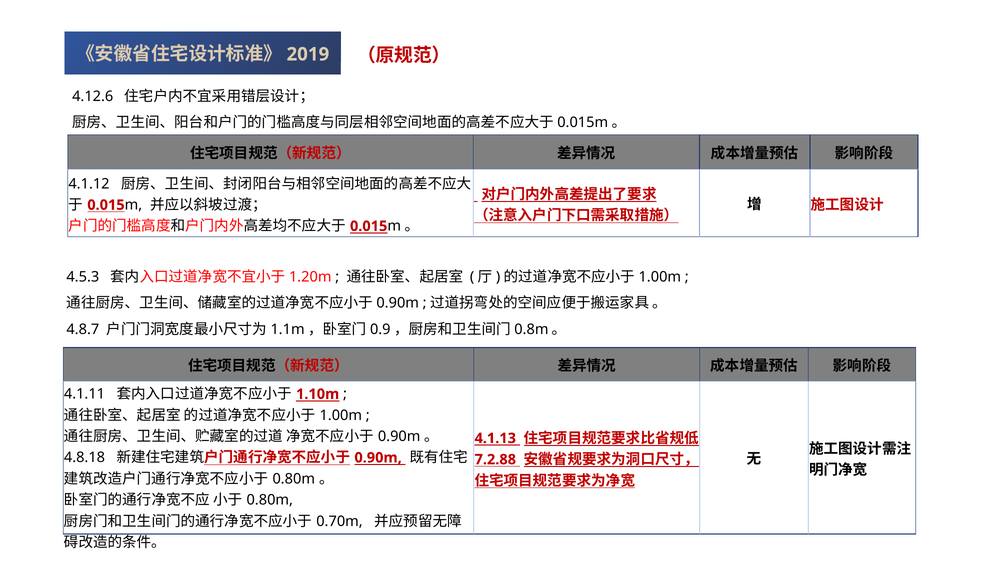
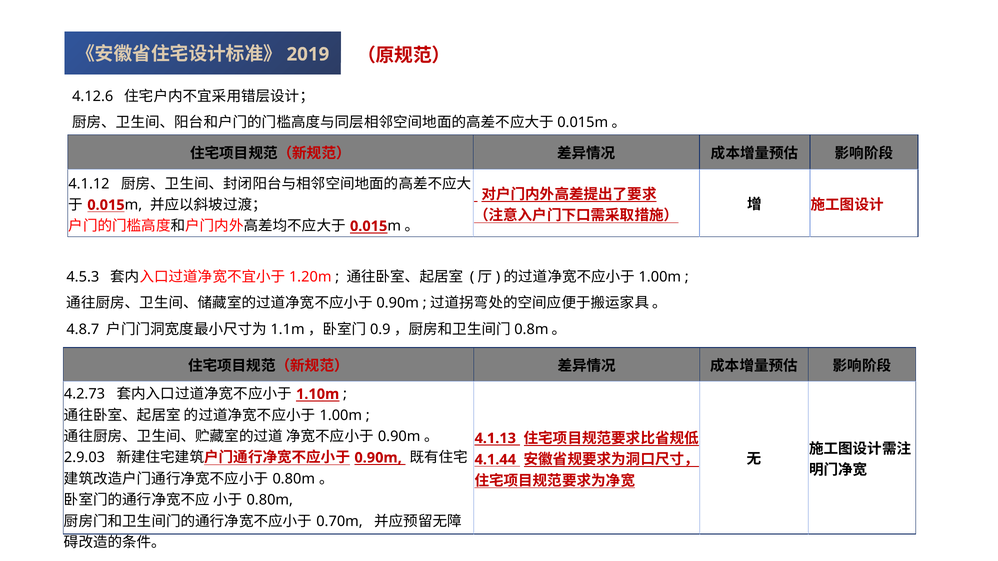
4.1.11: 4.1.11 -> 4.2.73
4.8.18: 4.8.18 -> 2.9.03
7.2.88: 7.2.88 -> 4.1.44
